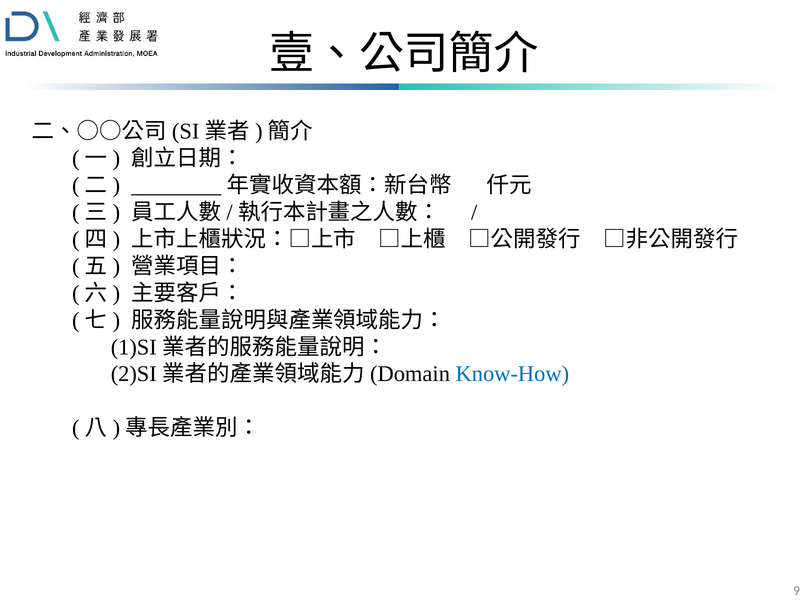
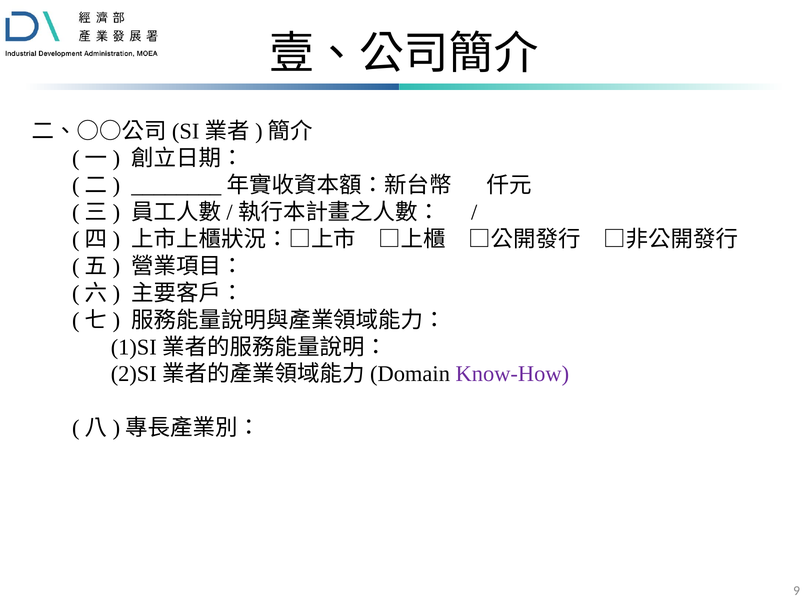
Know-How colour: blue -> purple
